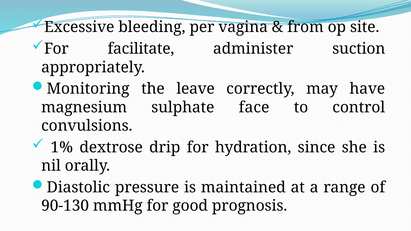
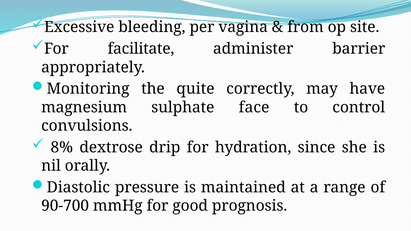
suction: suction -> barrier
leave: leave -> quite
1%: 1% -> 8%
90-130: 90-130 -> 90-700
